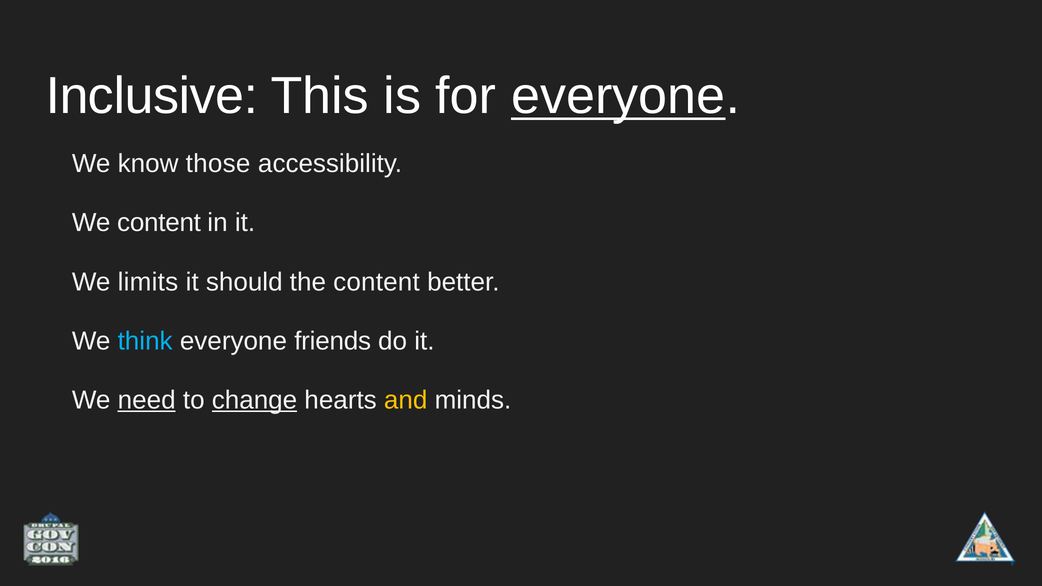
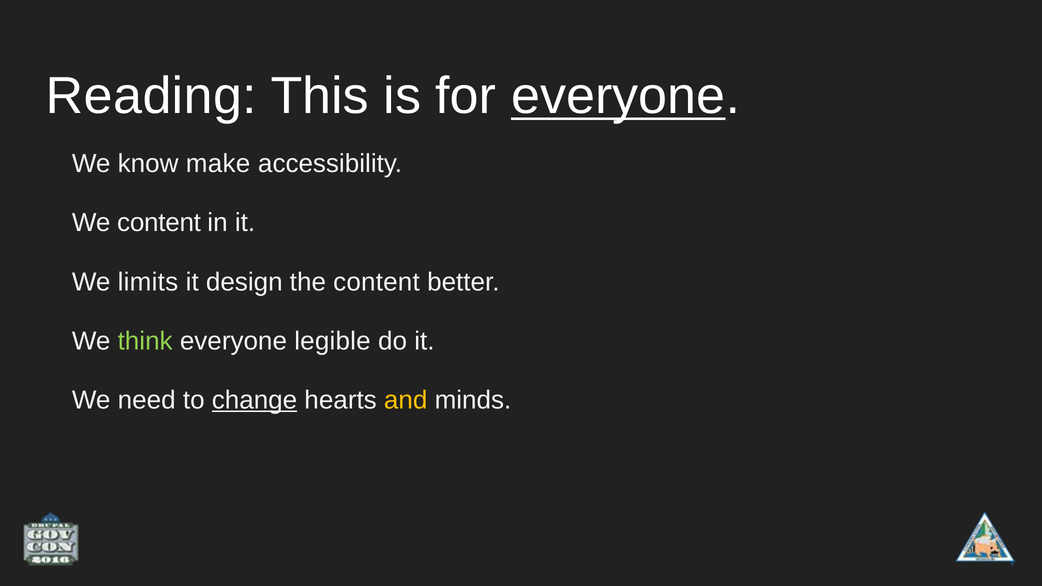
Inclusive: Inclusive -> Reading
those: those -> make
should: should -> design
think colour: light blue -> light green
friends: friends -> legible
need underline: present -> none
